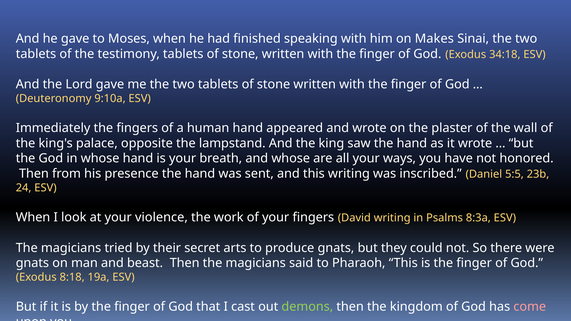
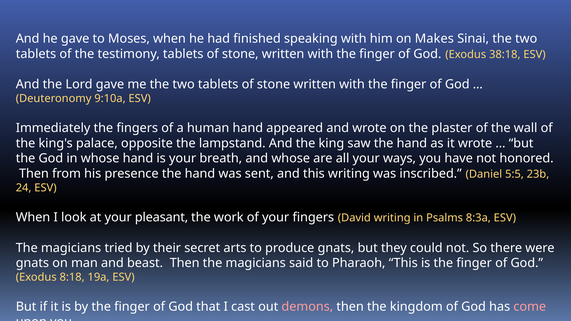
34:18: 34:18 -> 38:18
violence: violence -> pleasant
demons colour: light green -> pink
